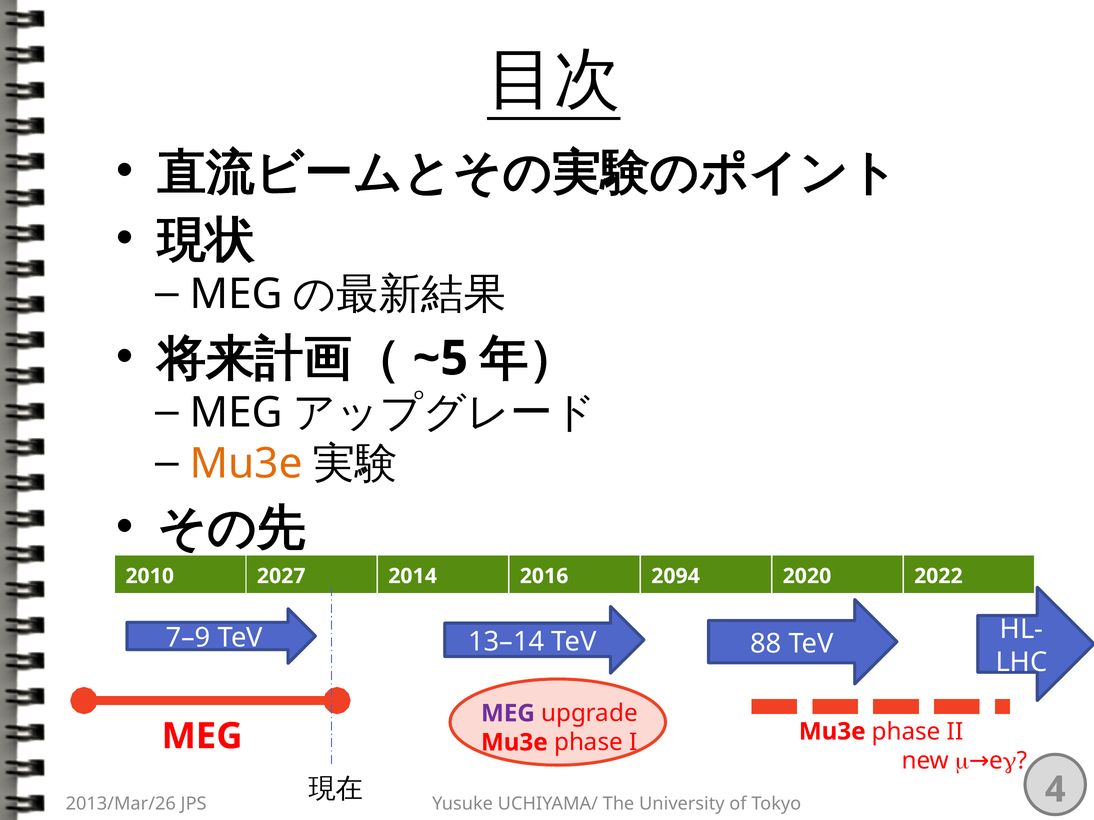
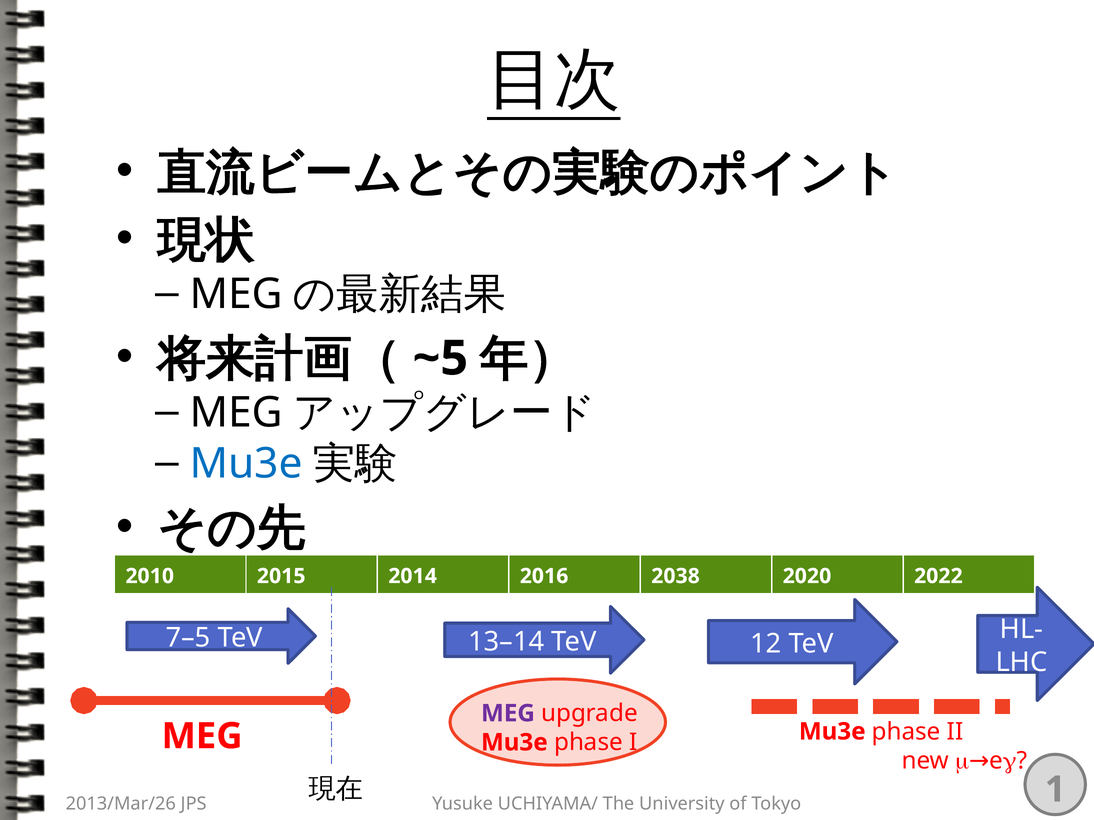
Mu3e at (246, 464) colour: orange -> blue
2027: 2027 -> 2015
2094: 2094 -> 2038
7–9: 7–9 -> 7–5
88: 88 -> 12
4: 4 -> 1
